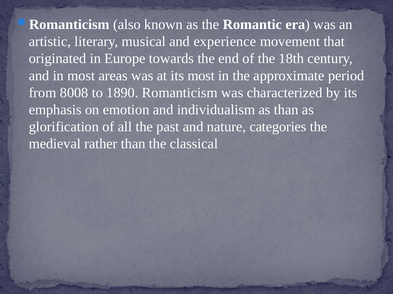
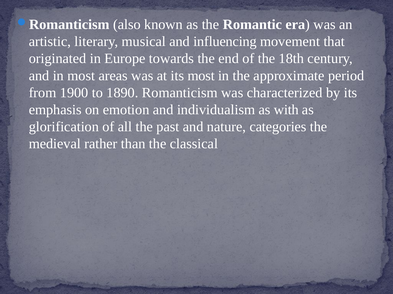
experience: experience -> influencing
8008: 8008 -> 1900
as than: than -> with
